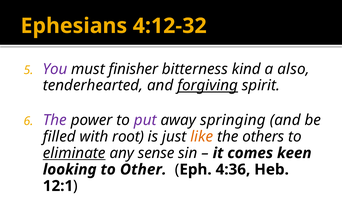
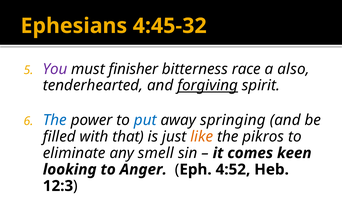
4:12-32: 4:12-32 -> 4:45-32
kind: kind -> race
The at (55, 120) colour: purple -> blue
put colour: purple -> blue
root: root -> that
others: others -> pikros
eliminate underline: present -> none
sense: sense -> smell
Other: Other -> Anger
4:36: 4:36 -> 4:52
12:1: 12:1 -> 12:3
